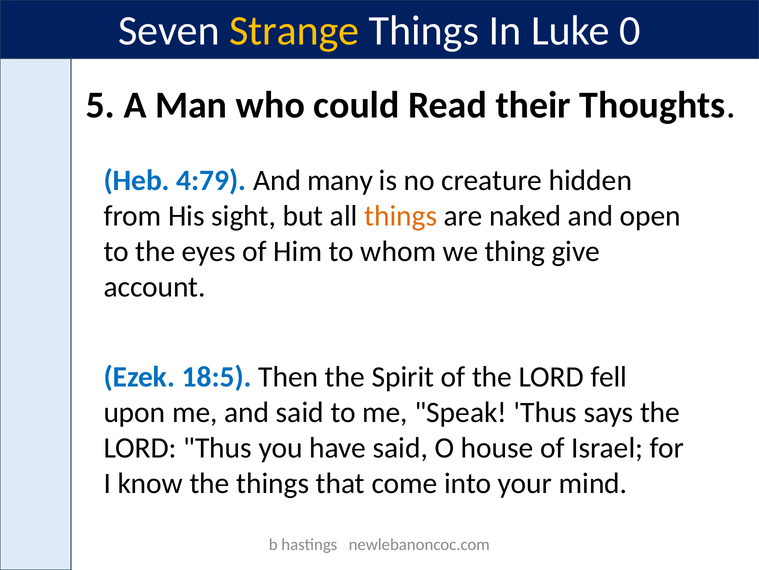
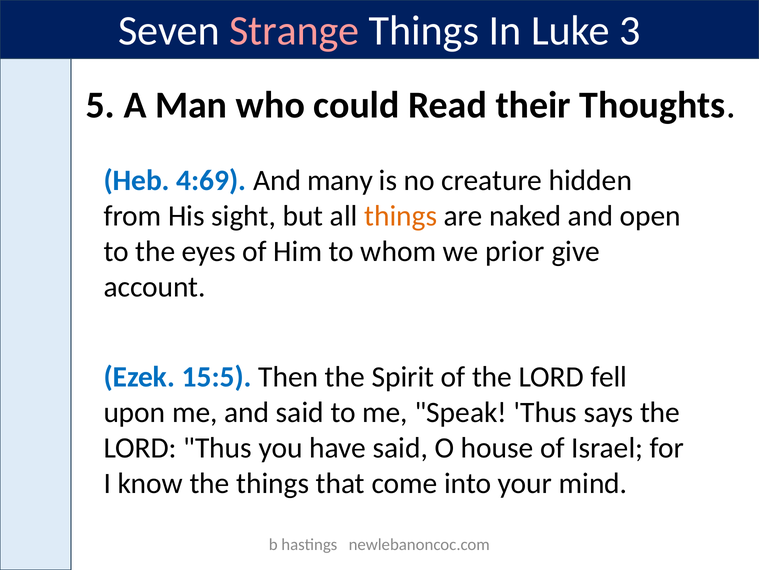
Strange colour: yellow -> pink
0: 0 -> 3
4:79: 4:79 -> 4:69
thing: thing -> prior
18:5: 18:5 -> 15:5
